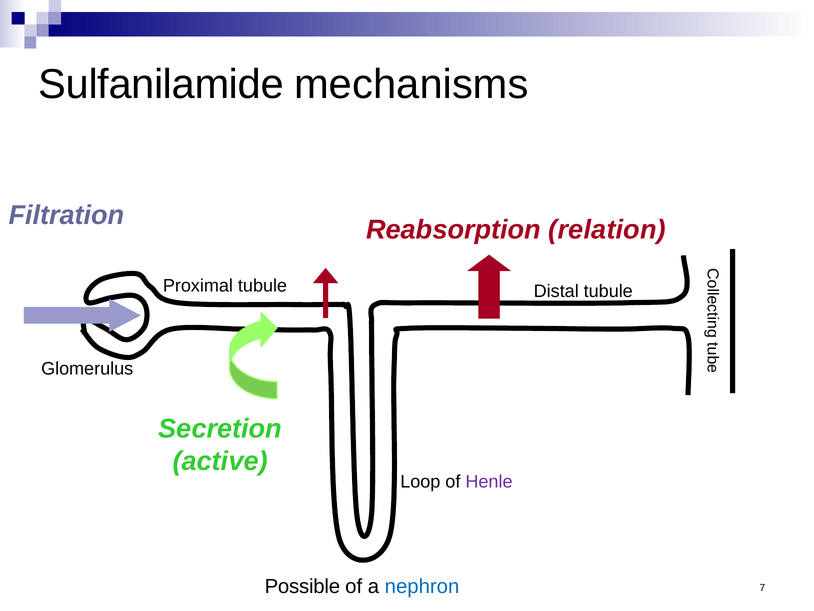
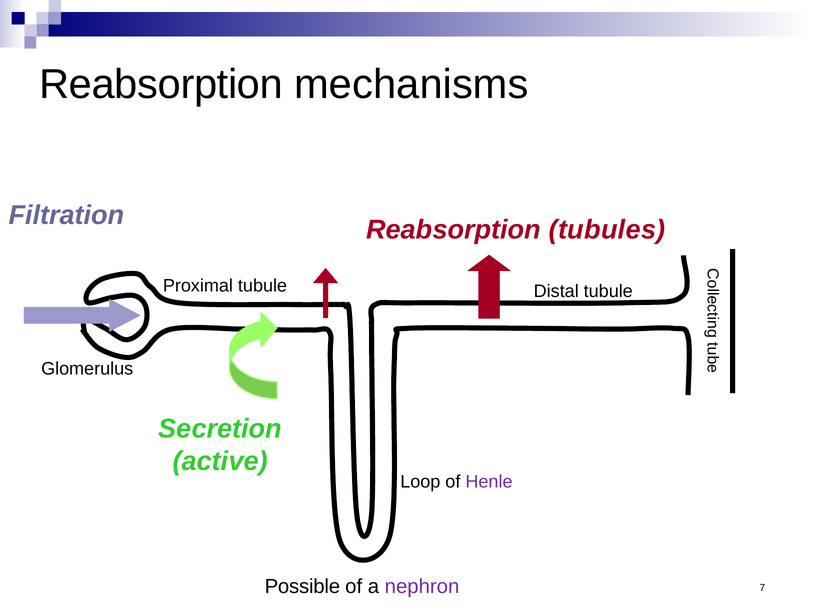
Sulfanilamide at (161, 84): Sulfanilamide -> Reabsorption
relation: relation -> tubules
nephron colour: blue -> purple
